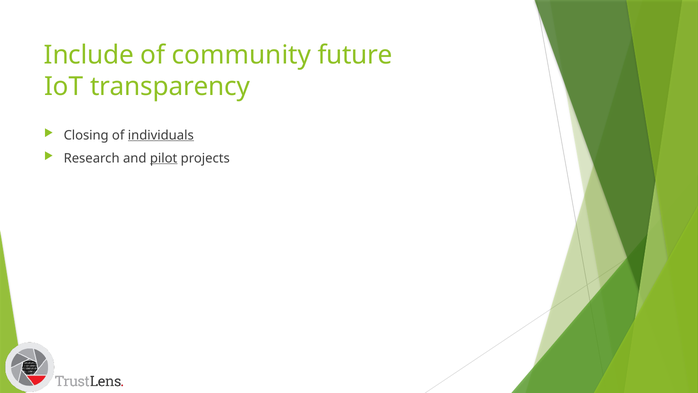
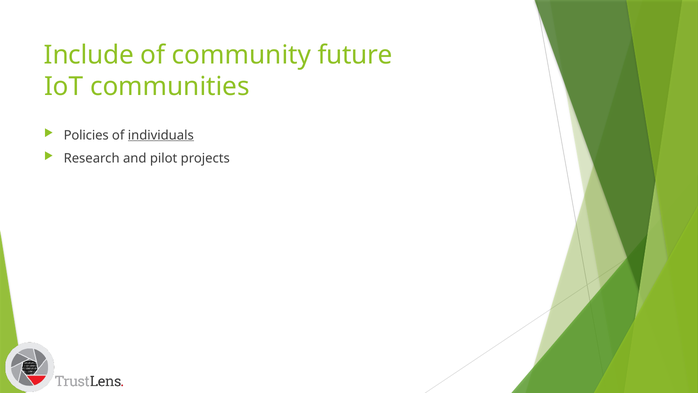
transparency: transparency -> communities
Closing: Closing -> Policies
pilot underline: present -> none
